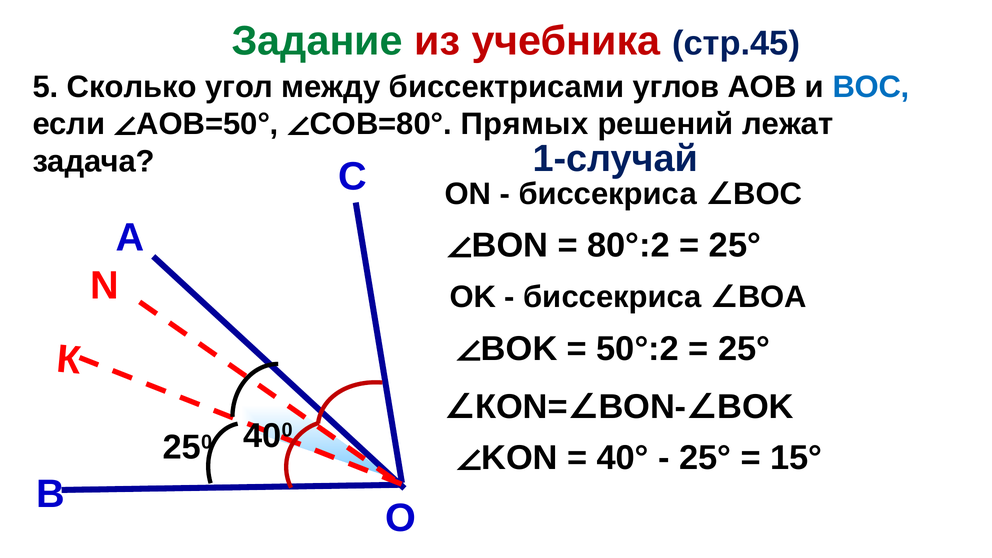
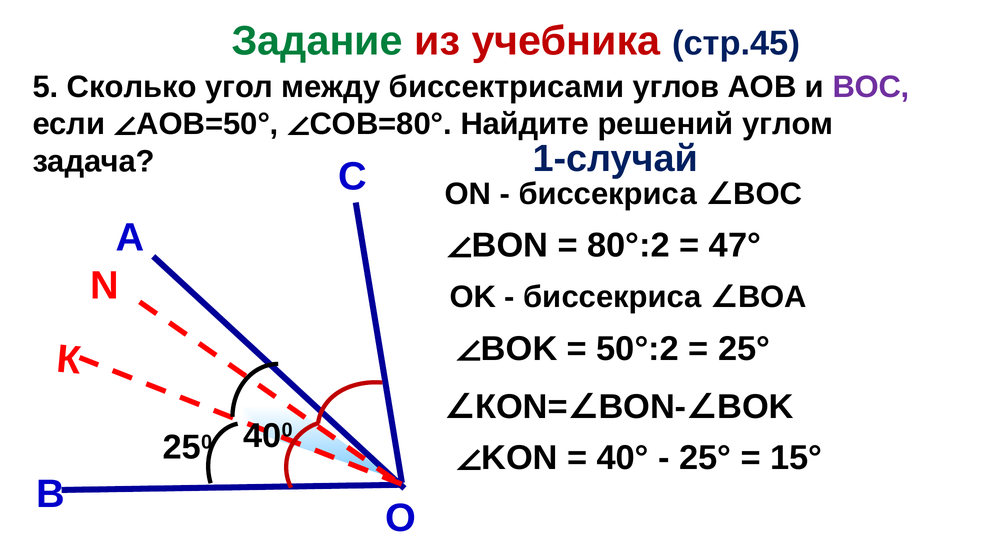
ВОС colour: blue -> purple
Прямых: Прямых -> Найдите
лежат: лежат -> углом
25° at (735, 245): 25° -> 47°
